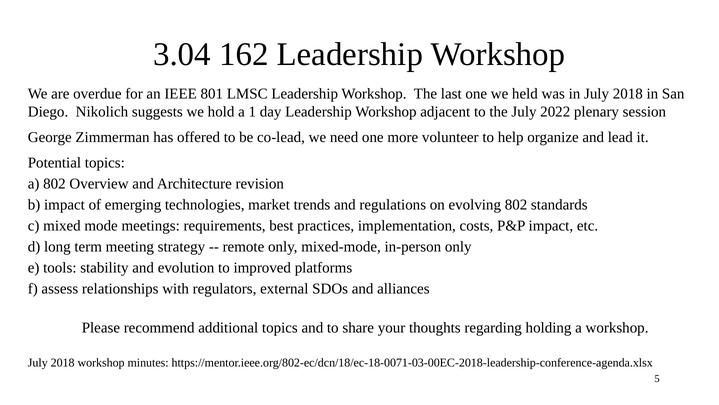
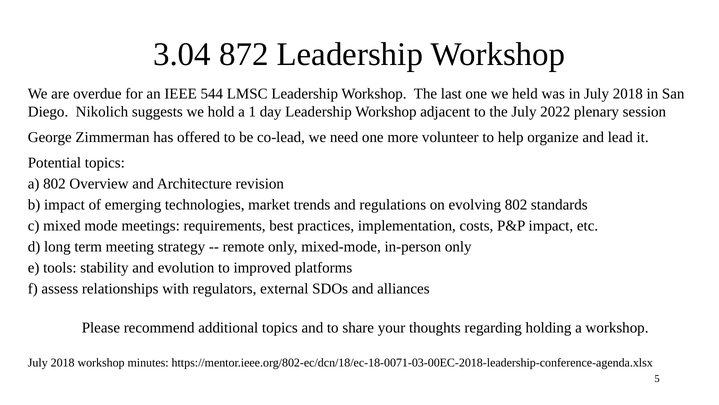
162: 162 -> 872
801: 801 -> 544
